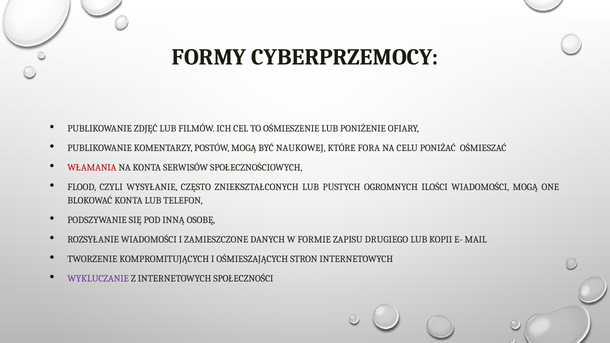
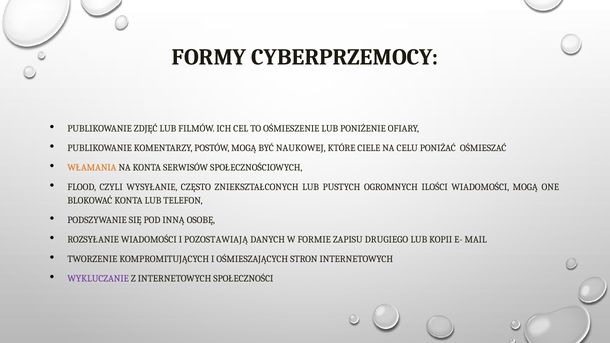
FORA: FORA -> CIELE
WŁAMANIA colour: red -> orange
ZAMIESZCZONE: ZAMIESZCZONE -> POZOSTAWIAJĄ
